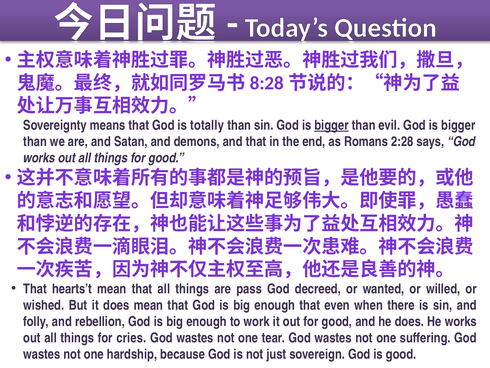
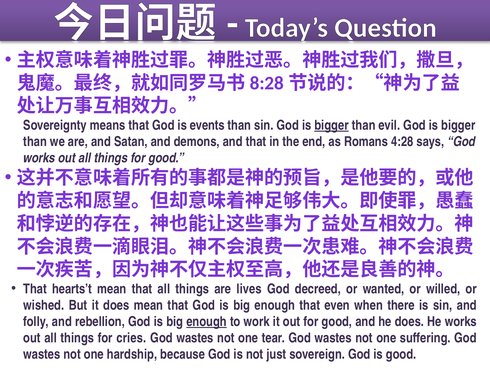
totally: totally -> events
2:28: 2:28 -> 4:28
pass: pass -> lives
enough at (207, 321) underline: none -> present
